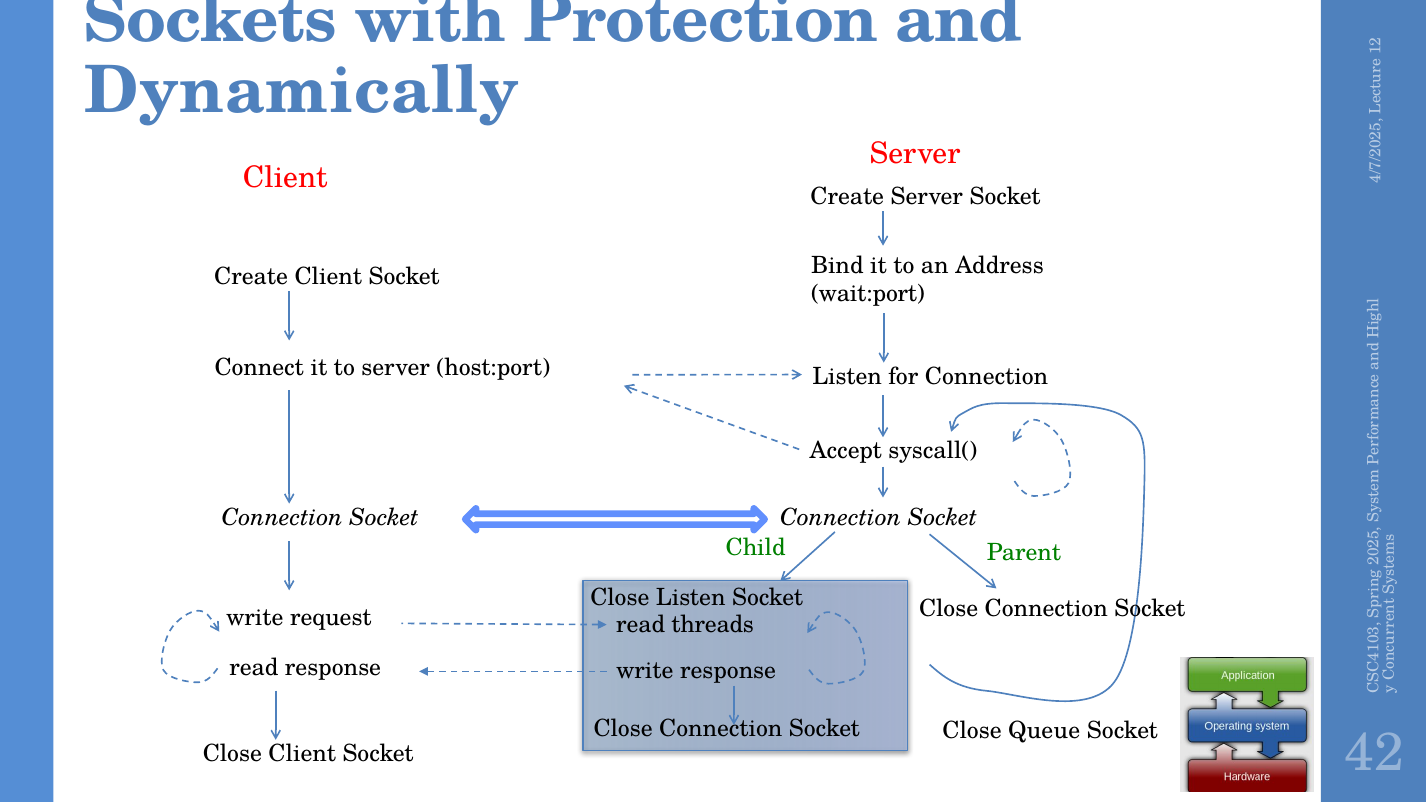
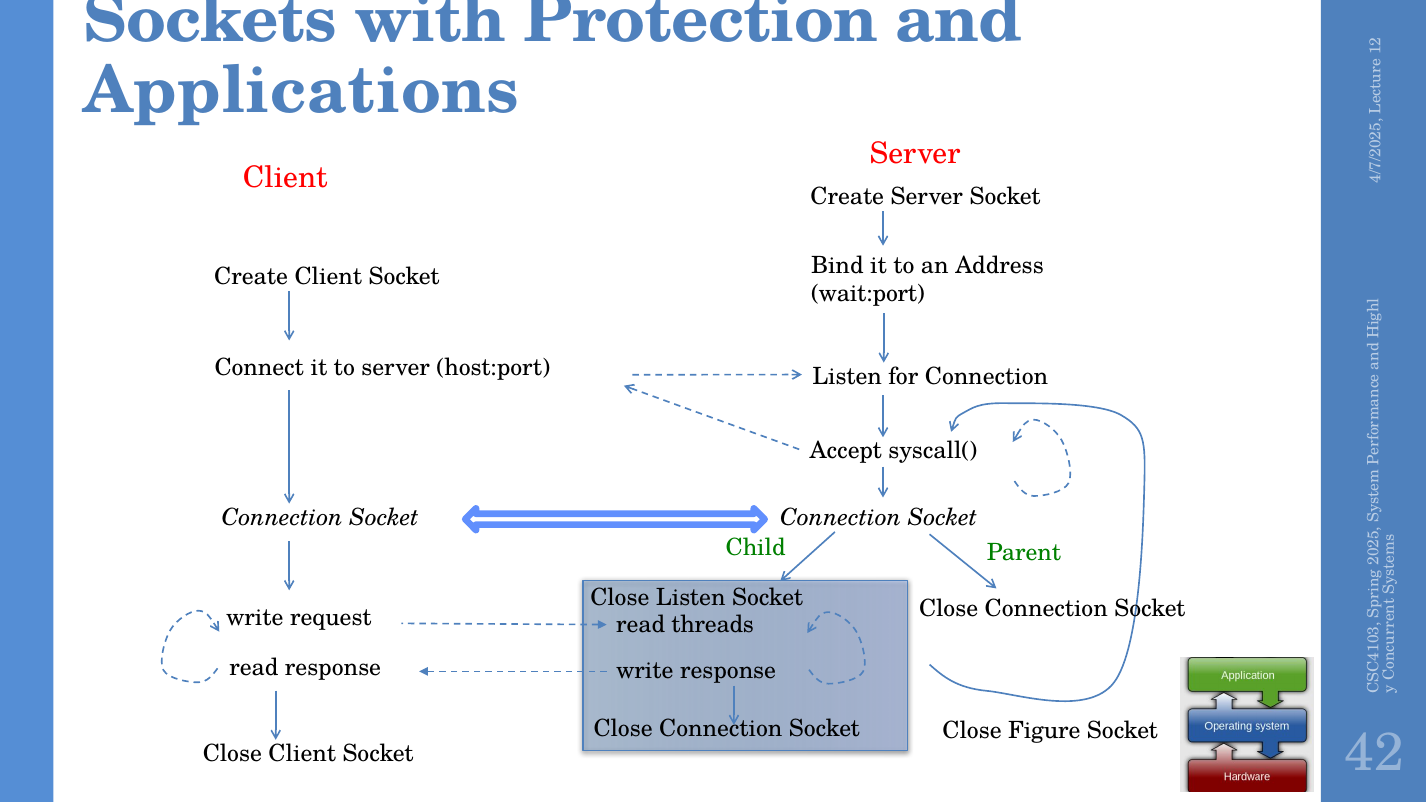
Dynamically: Dynamically -> Applications
Queue: Queue -> Figure
